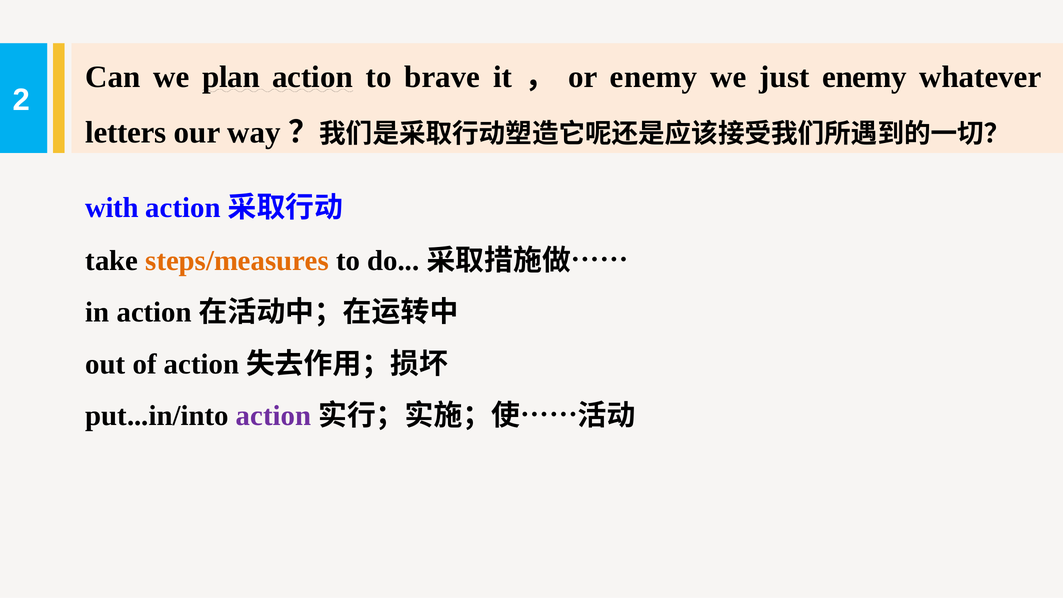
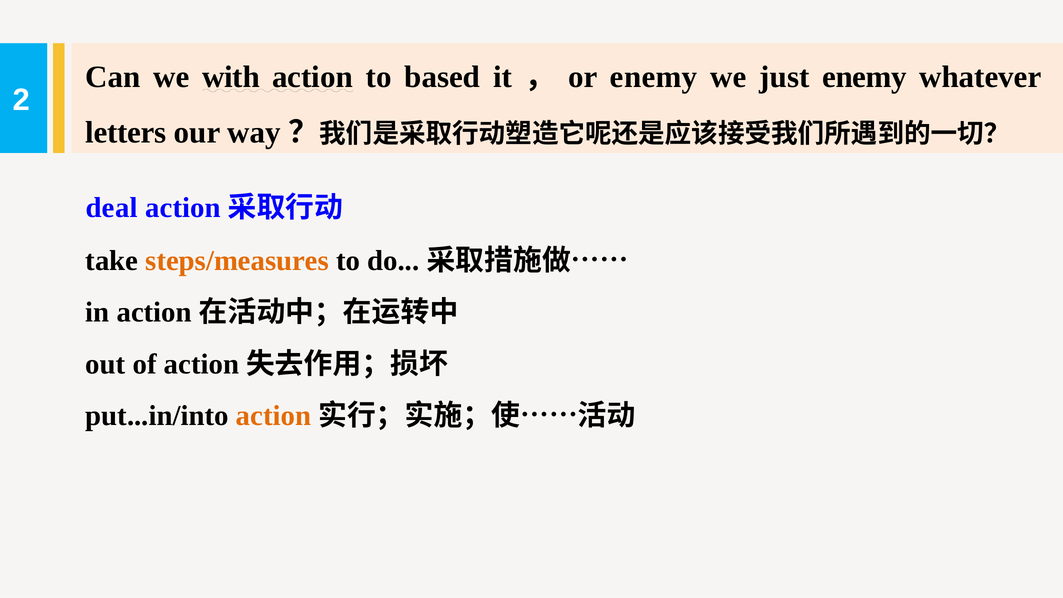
plan: plan -> with
brave: brave -> based
with: with -> deal
action at (273, 416) colour: purple -> orange
